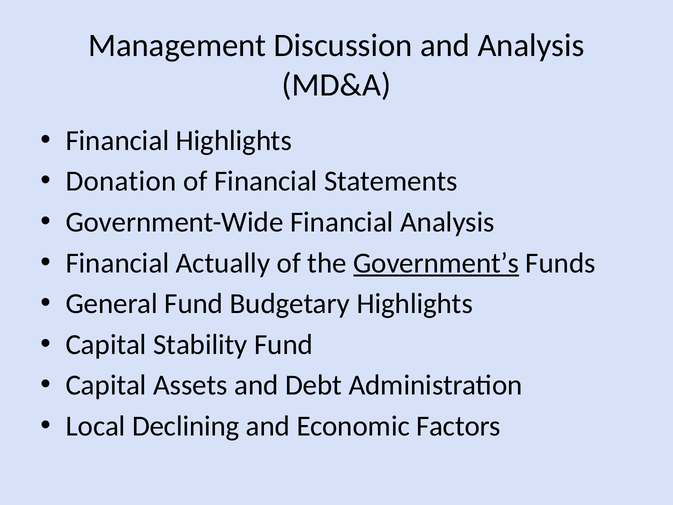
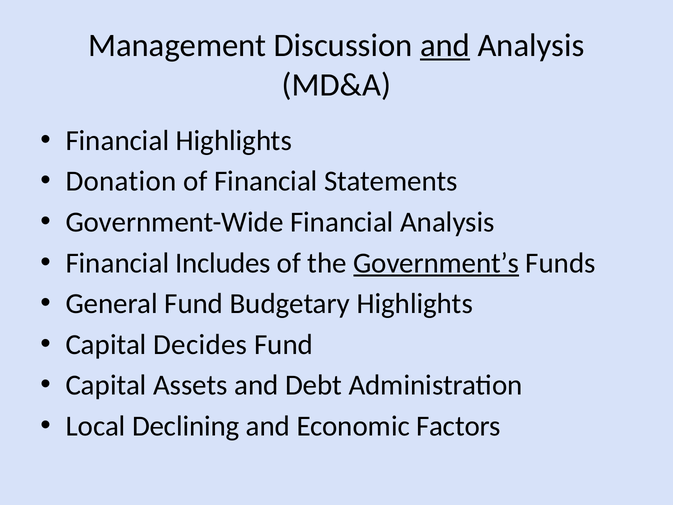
and at (445, 45) underline: none -> present
Actually: Actually -> Includes
Stability: Stability -> Decides
